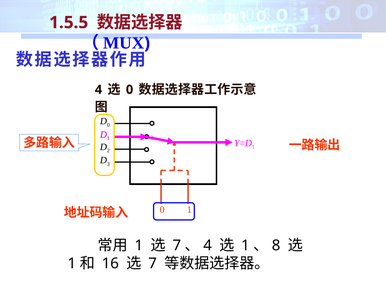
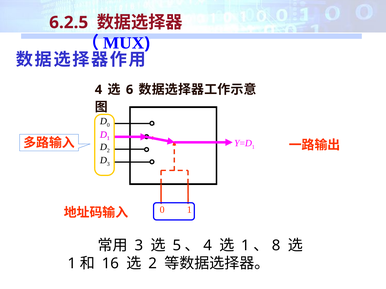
1.5.5: 1.5.5 -> 6.2.5
0 at (130, 90): 0 -> 6
1 at (139, 246): 1 -> 3
7 at (177, 246): 7 -> 5
7 at (153, 264): 7 -> 2
